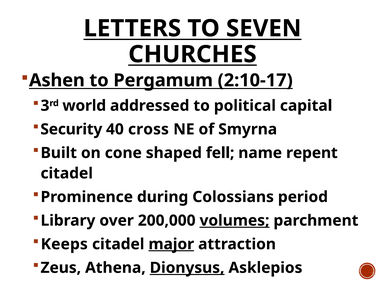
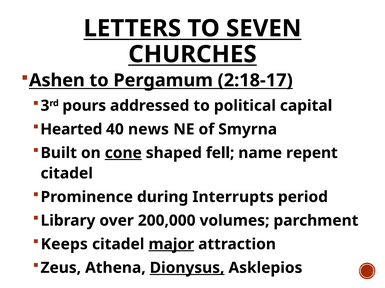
2:10-17: 2:10-17 -> 2:18-17
world: world -> pours
Security: Security -> Hearted
cross: cross -> news
cone underline: none -> present
Colossians: Colossians -> Interrupts
volumes underline: present -> none
